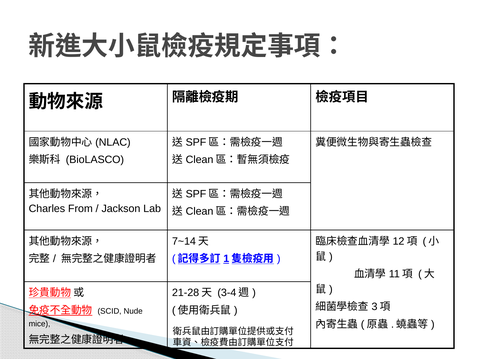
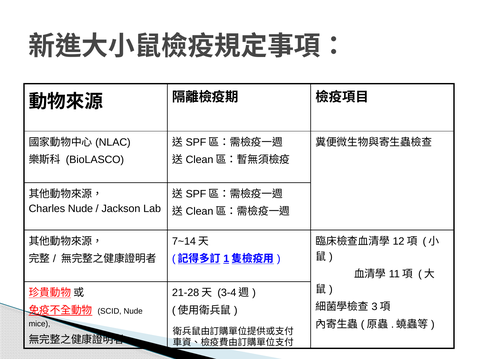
Charles From: From -> Nude
